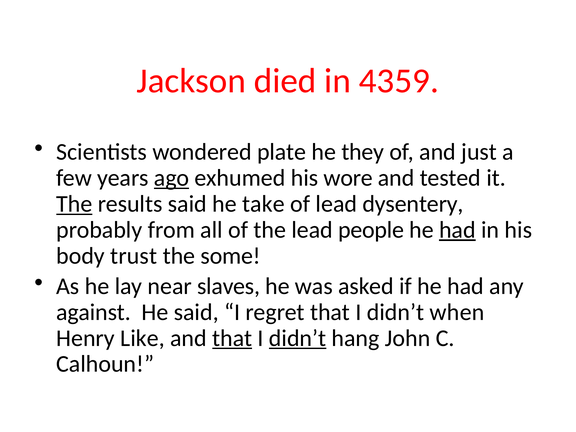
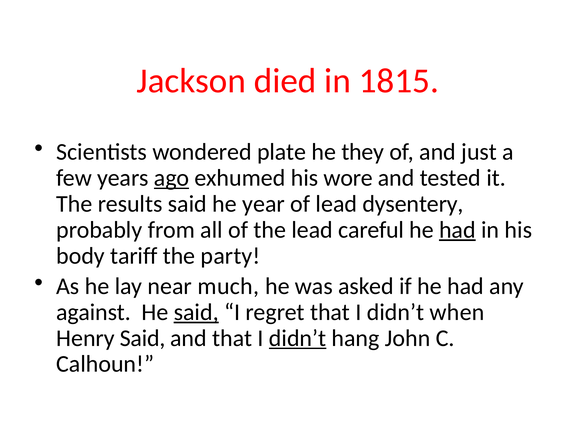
4359: 4359 -> 1815
The at (74, 204) underline: present -> none
take: take -> year
people: people -> careful
trust: trust -> tariff
some: some -> party
slaves: slaves -> much
said at (196, 312) underline: none -> present
Henry Like: Like -> Said
that at (232, 338) underline: present -> none
